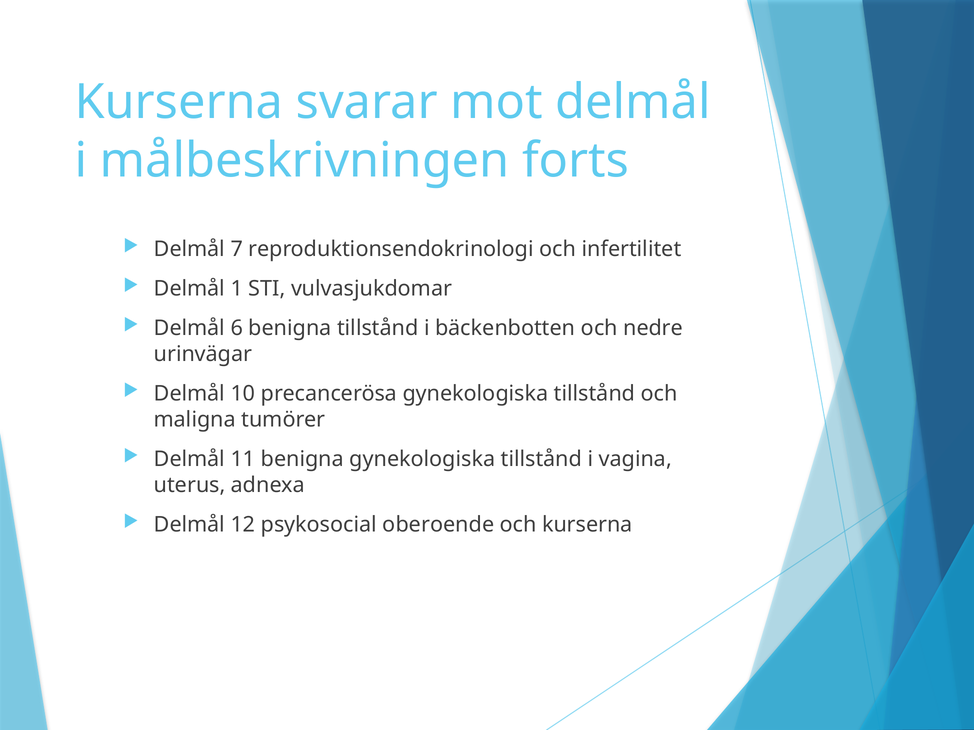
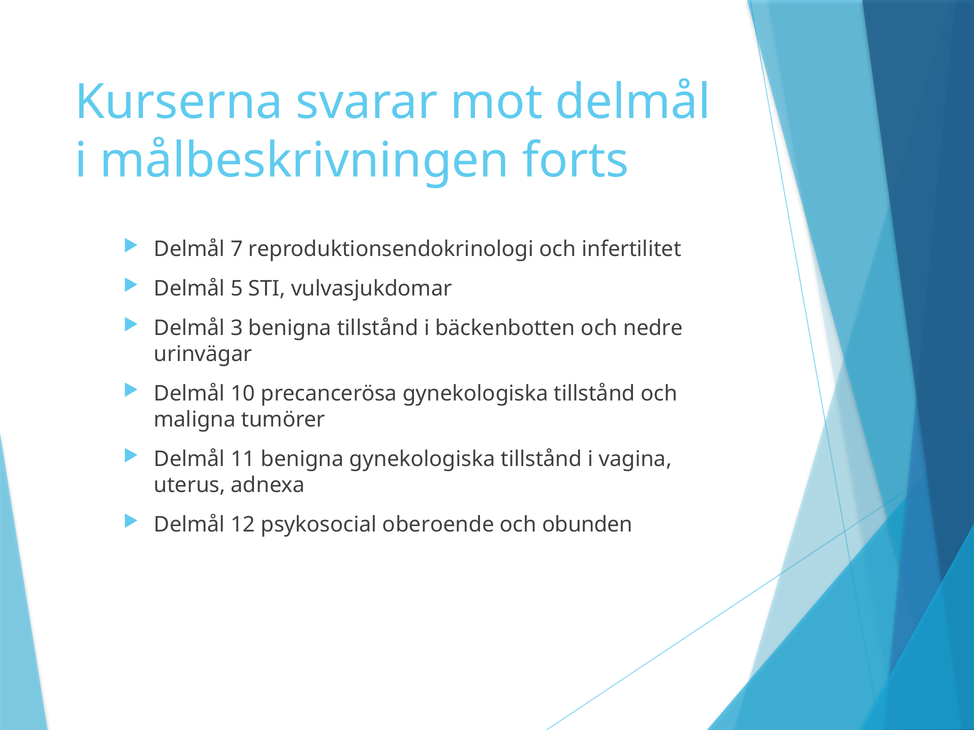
1: 1 -> 5
6: 6 -> 3
och kurserna: kurserna -> obunden
